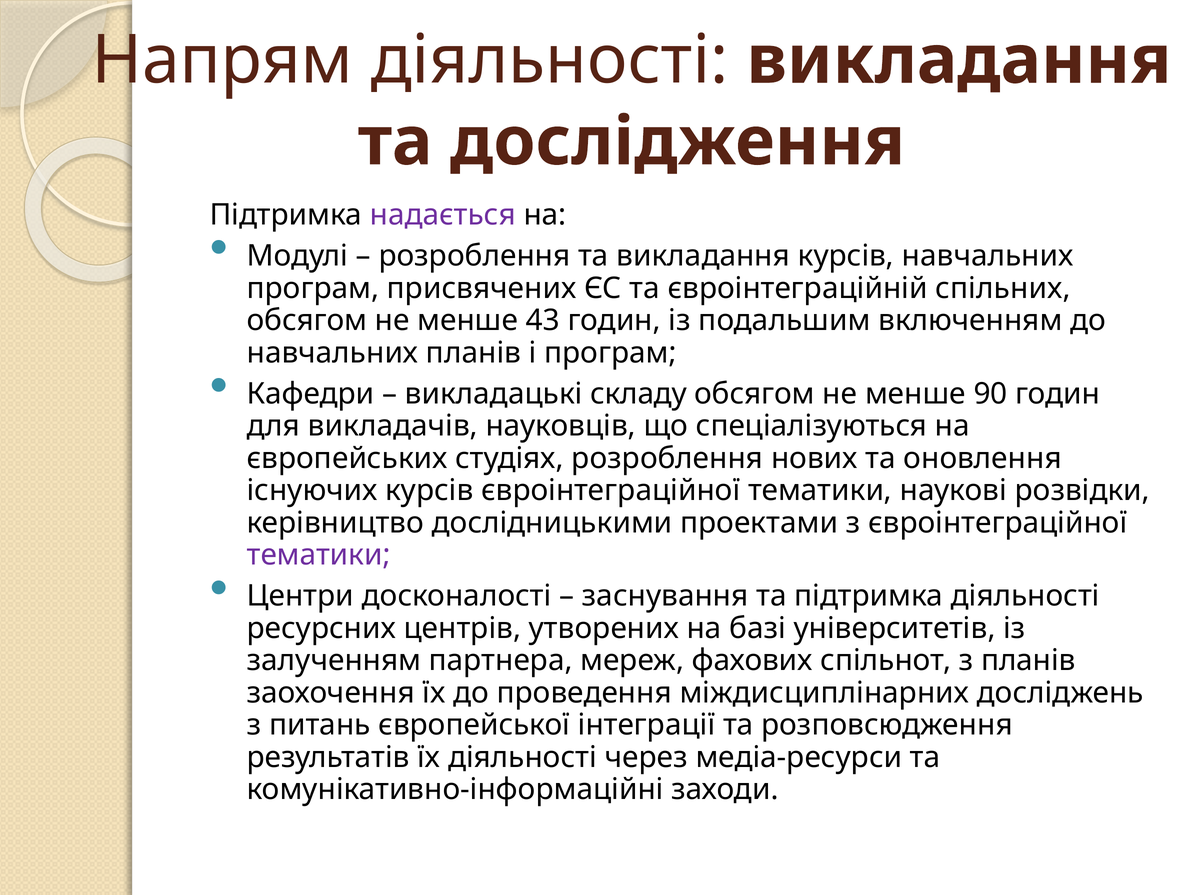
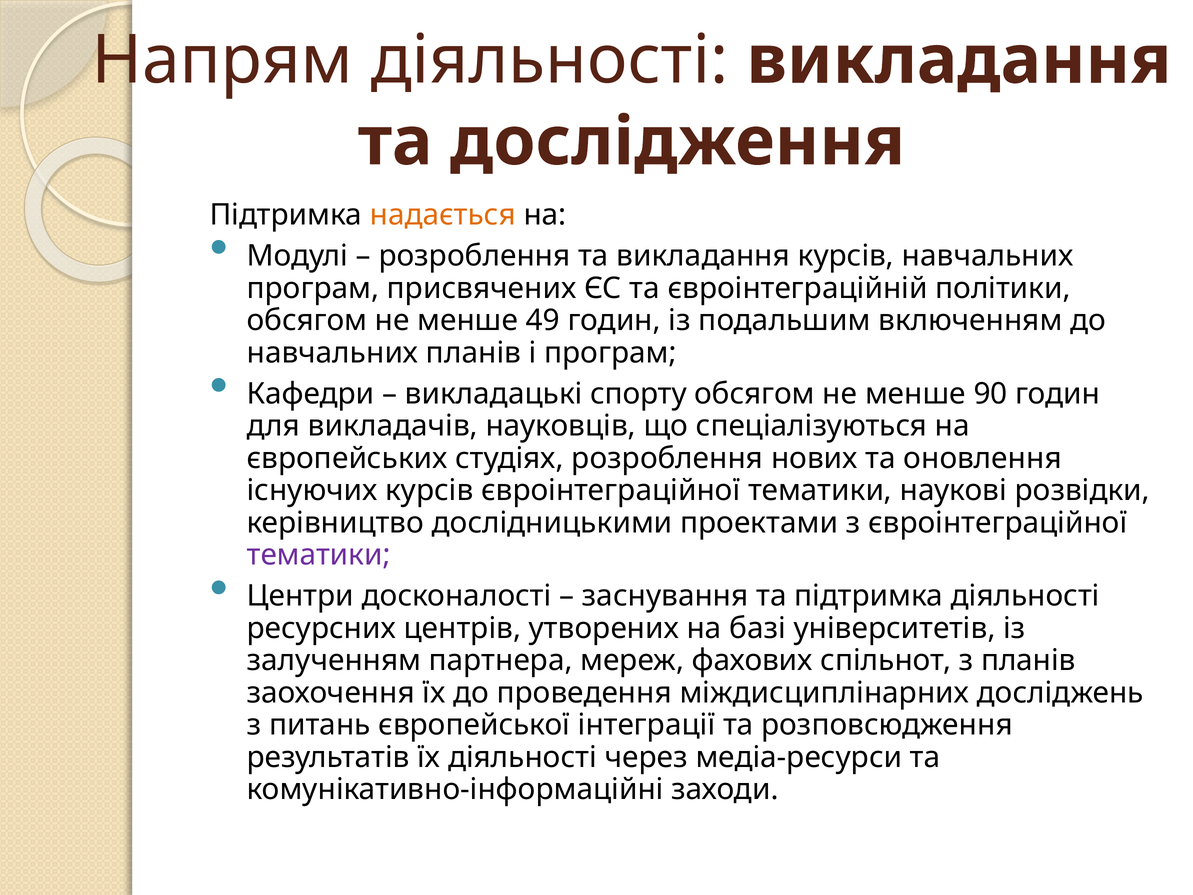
надається colour: purple -> orange
спільних: спільних -> політики
43: 43 -> 49
складу: складу -> спорту
